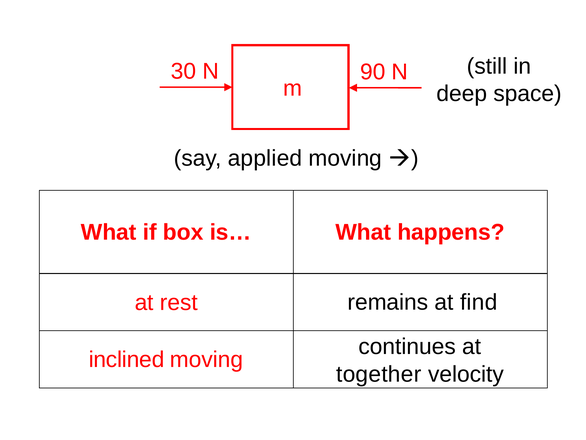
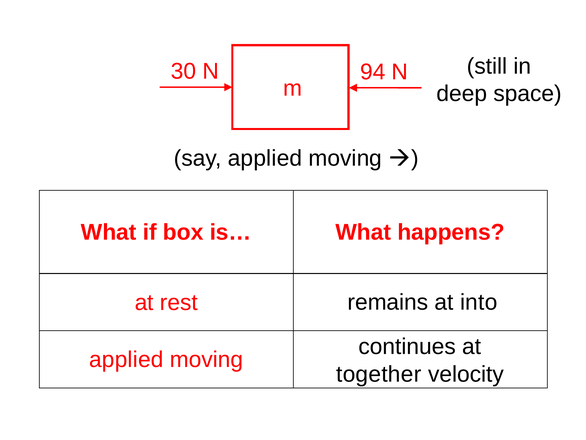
90: 90 -> 94
find: find -> into
inclined at (127, 359): inclined -> applied
